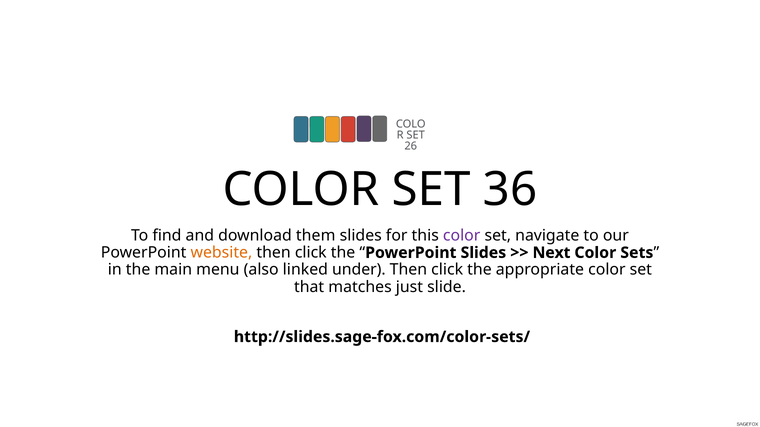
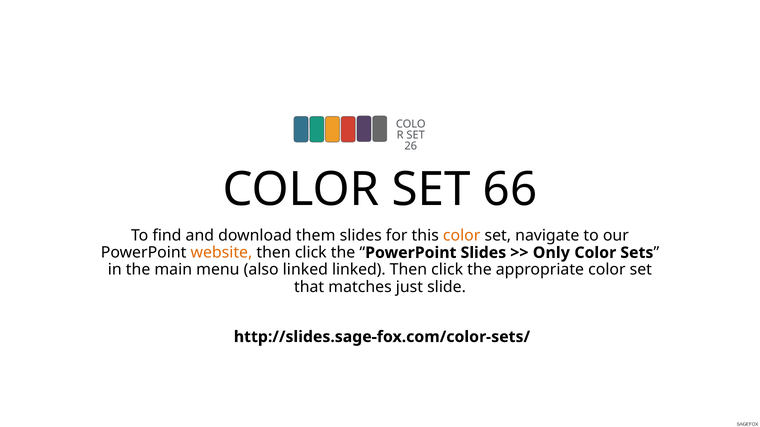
36: 36 -> 66
color at (462, 236) colour: purple -> orange
Next: Next -> Only
linked under: under -> linked
